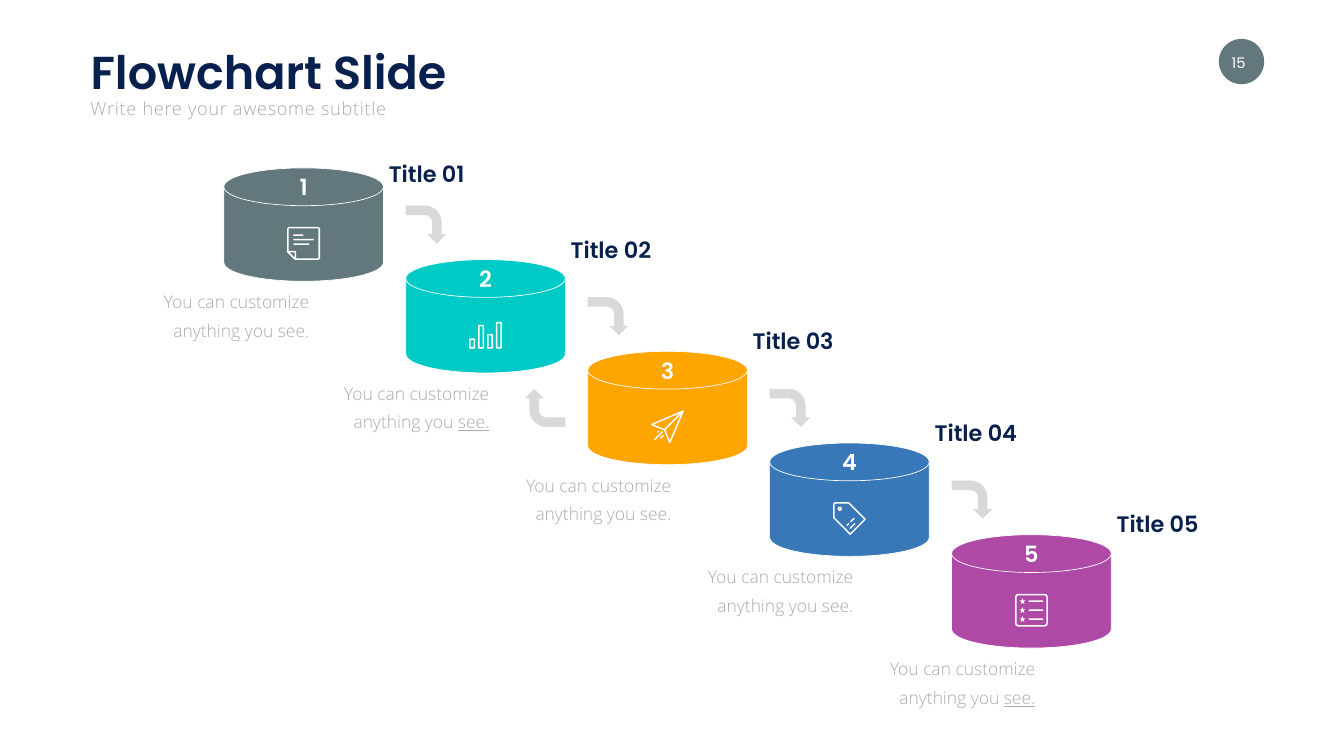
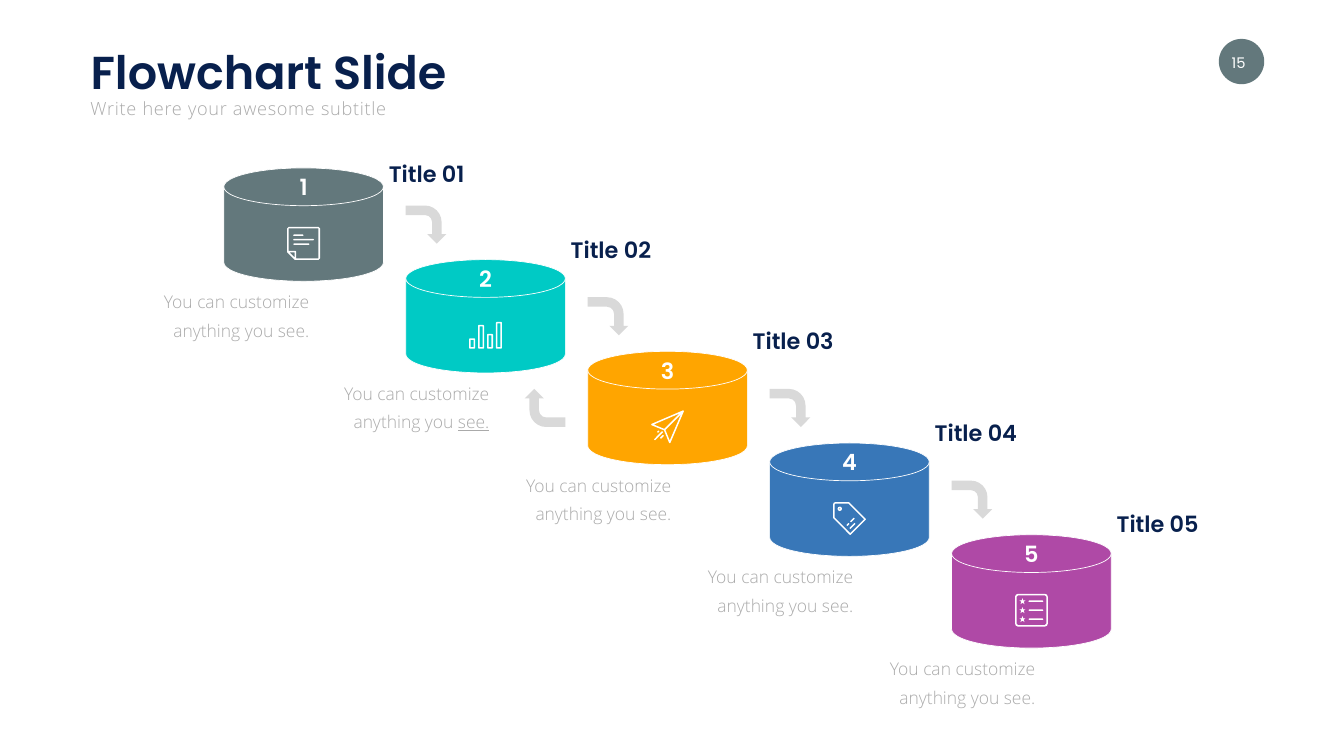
see at (1020, 698) underline: present -> none
